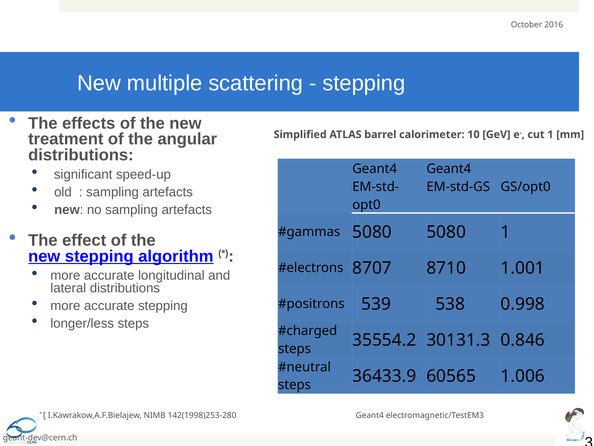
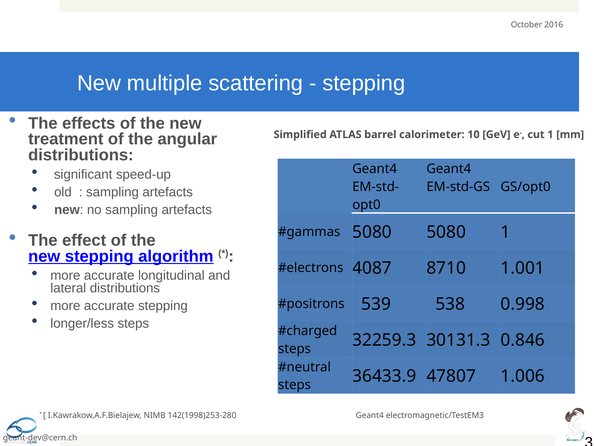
8707: 8707 -> 4087
35554.2: 35554.2 -> 32259.3
60565: 60565 -> 47807
